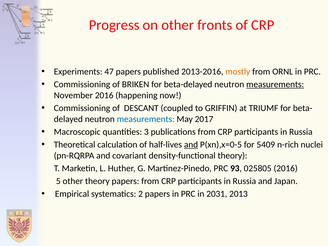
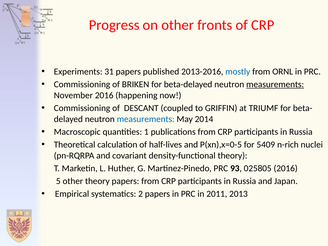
47: 47 -> 31
mostly colour: orange -> blue
2017: 2017 -> 2014
3: 3 -> 1
and at (191, 145) underline: present -> none
2031: 2031 -> 2011
